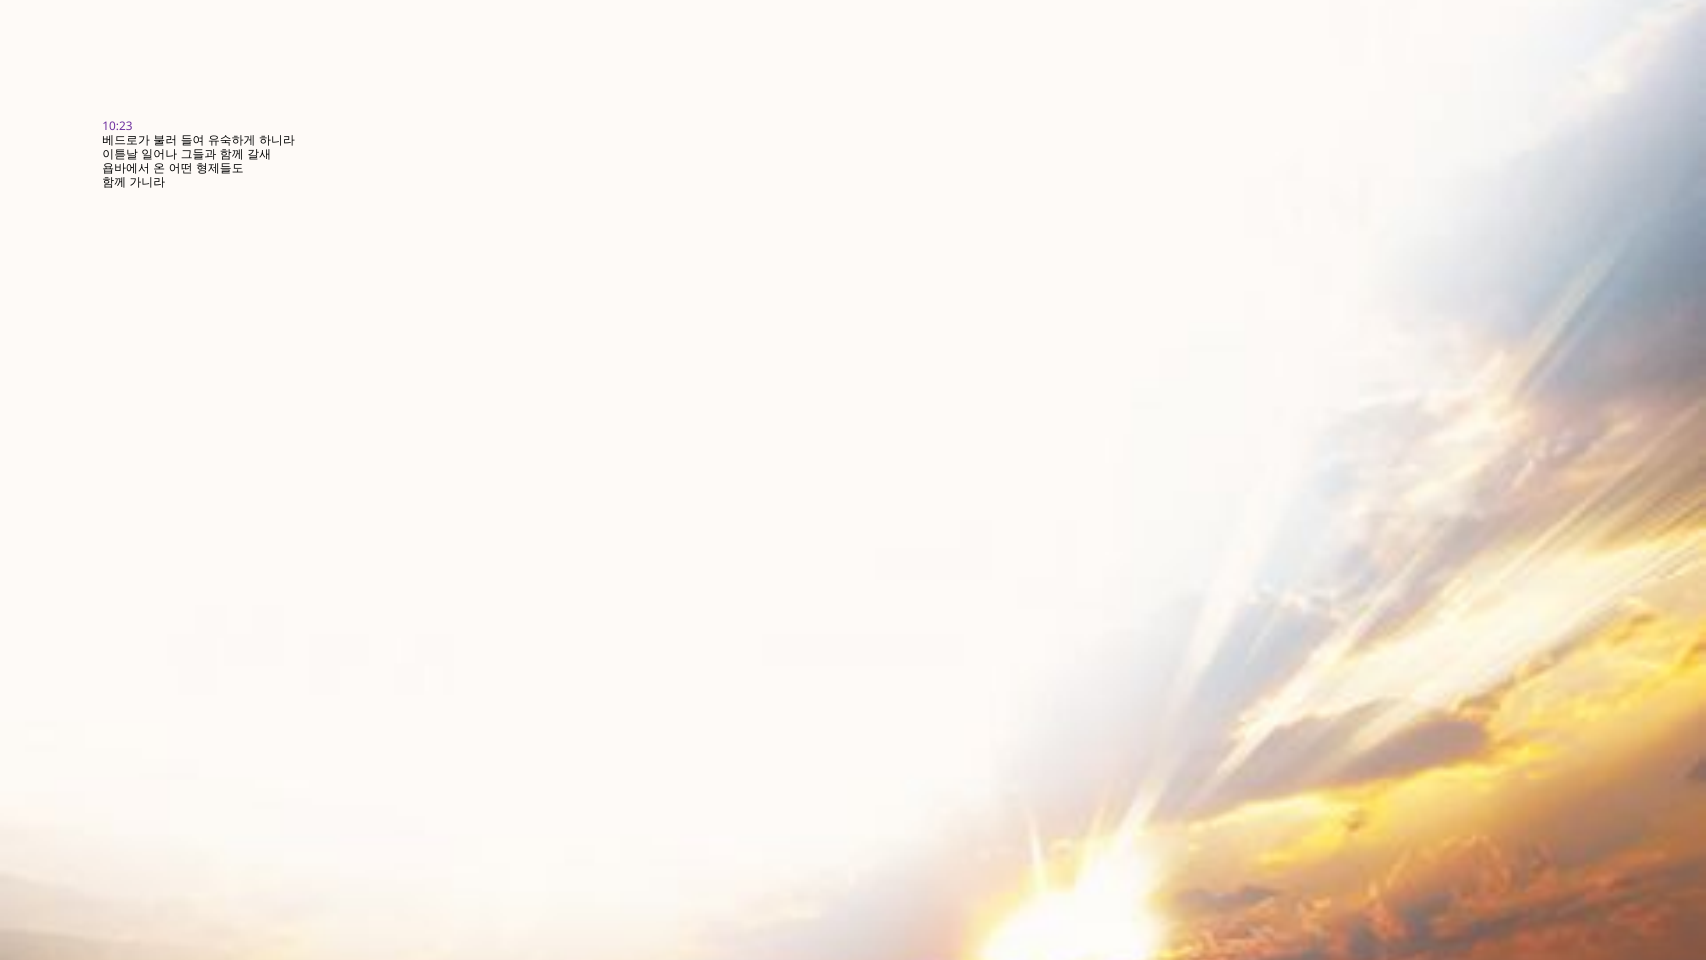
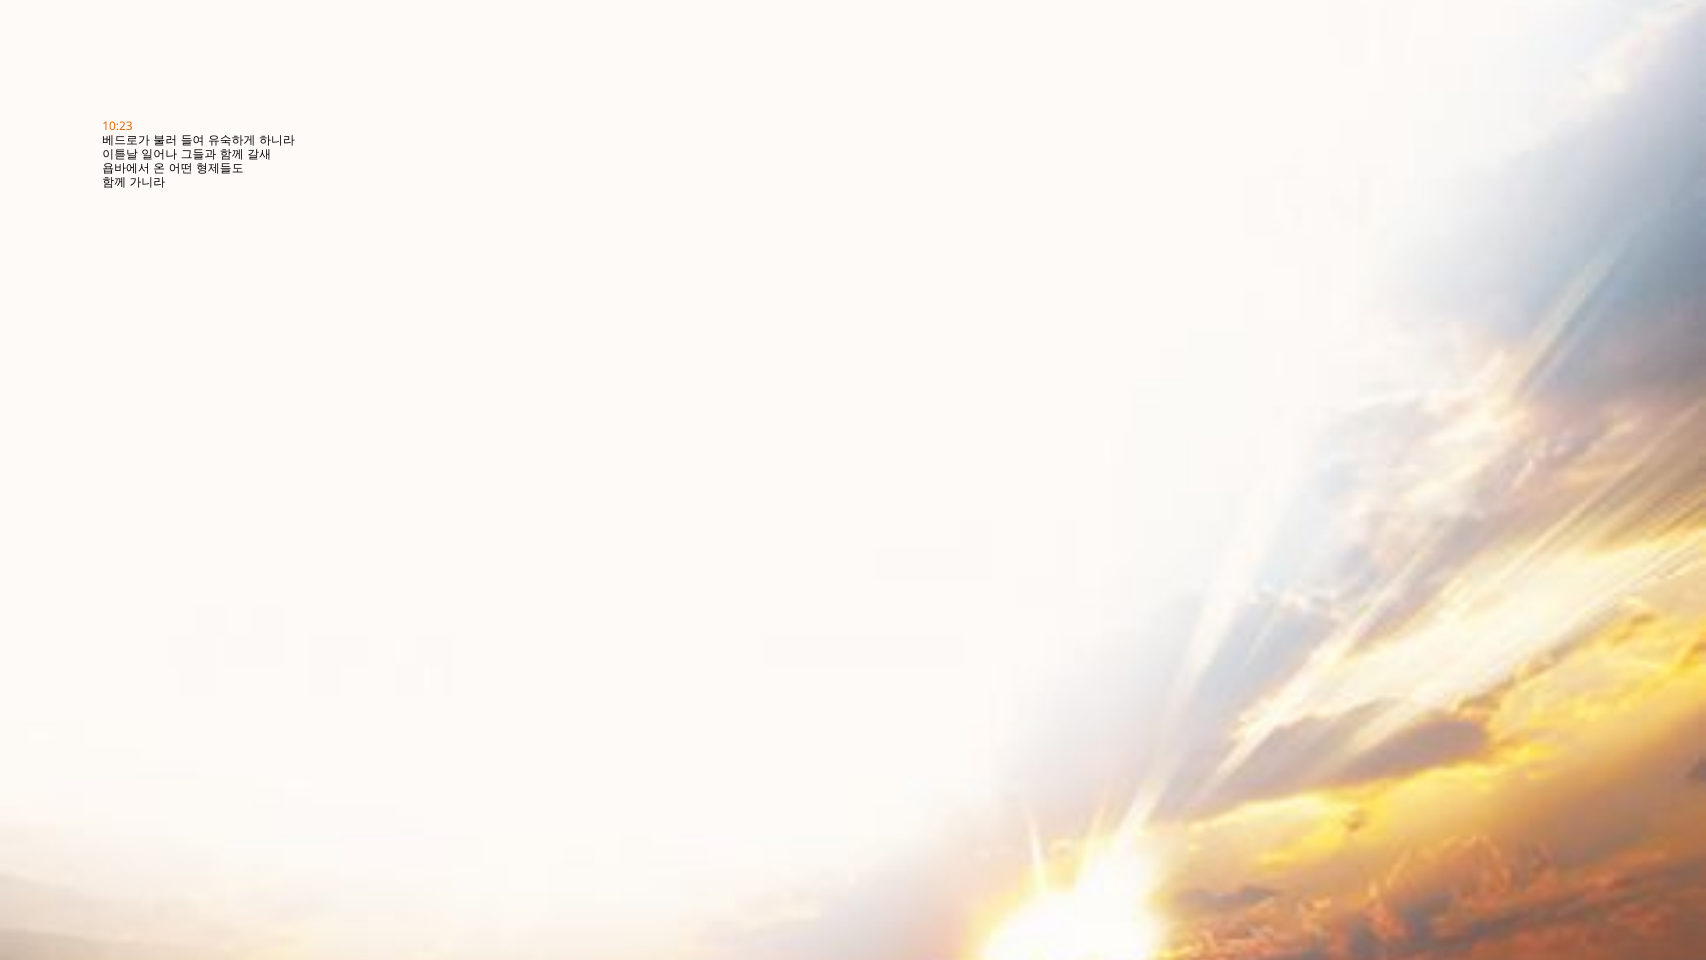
10:23 colour: purple -> orange
